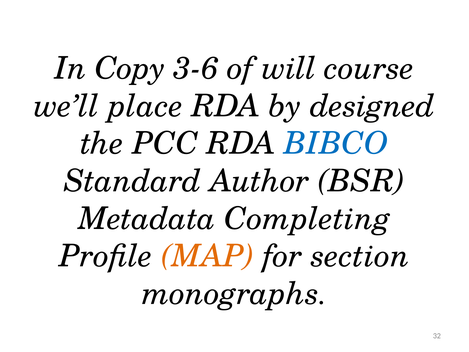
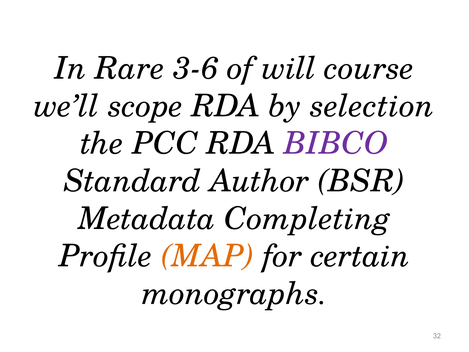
Copy: Copy -> Rare
place: place -> scope
designed: designed -> selection
BIBCO colour: blue -> purple
section: section -> certain
